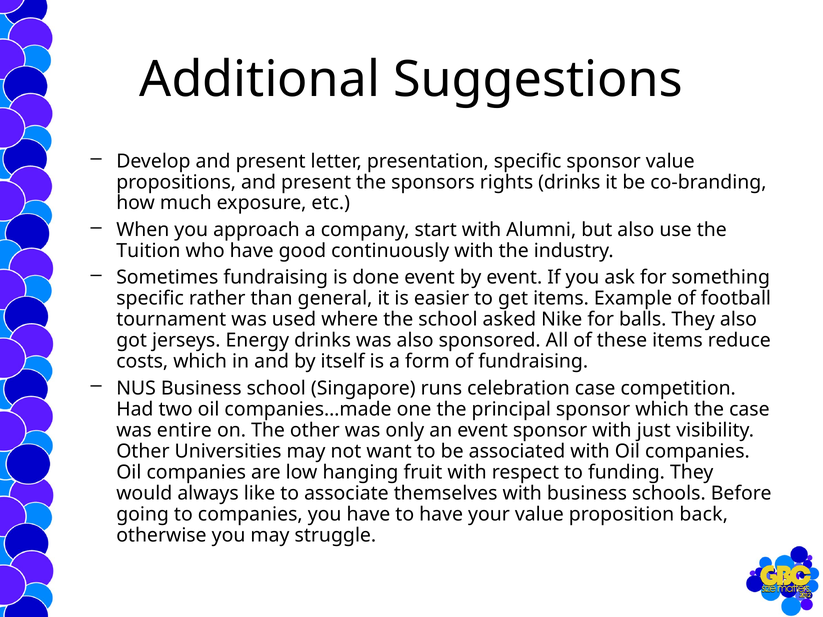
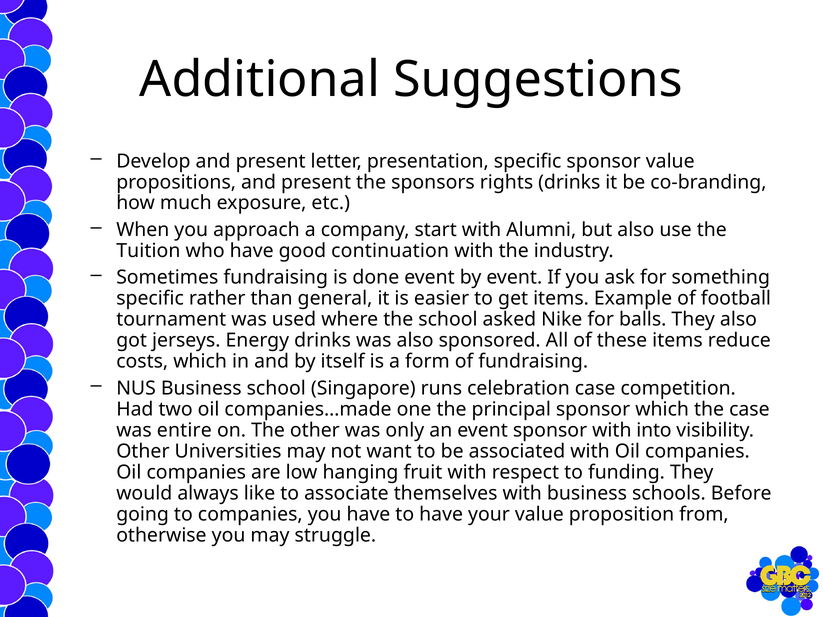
continuously: continuously -> continuation
just: just -> into
back: back -> from
